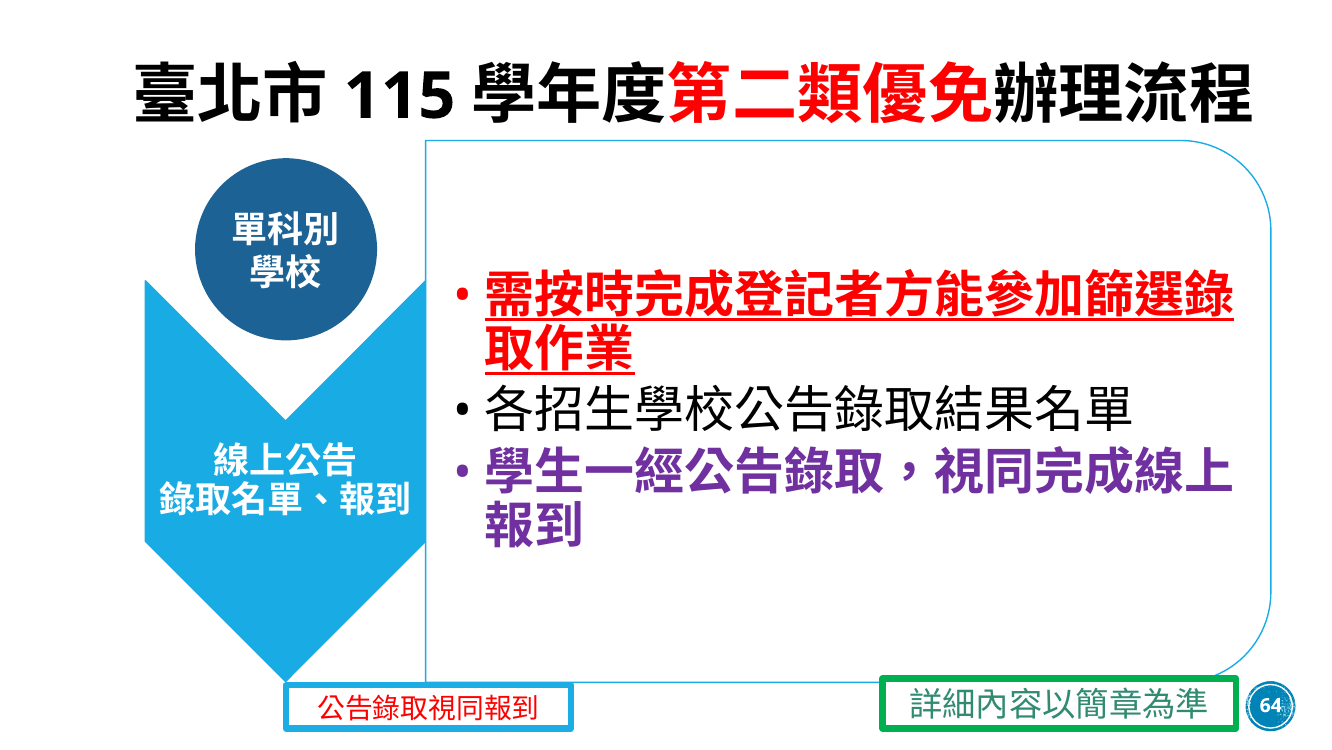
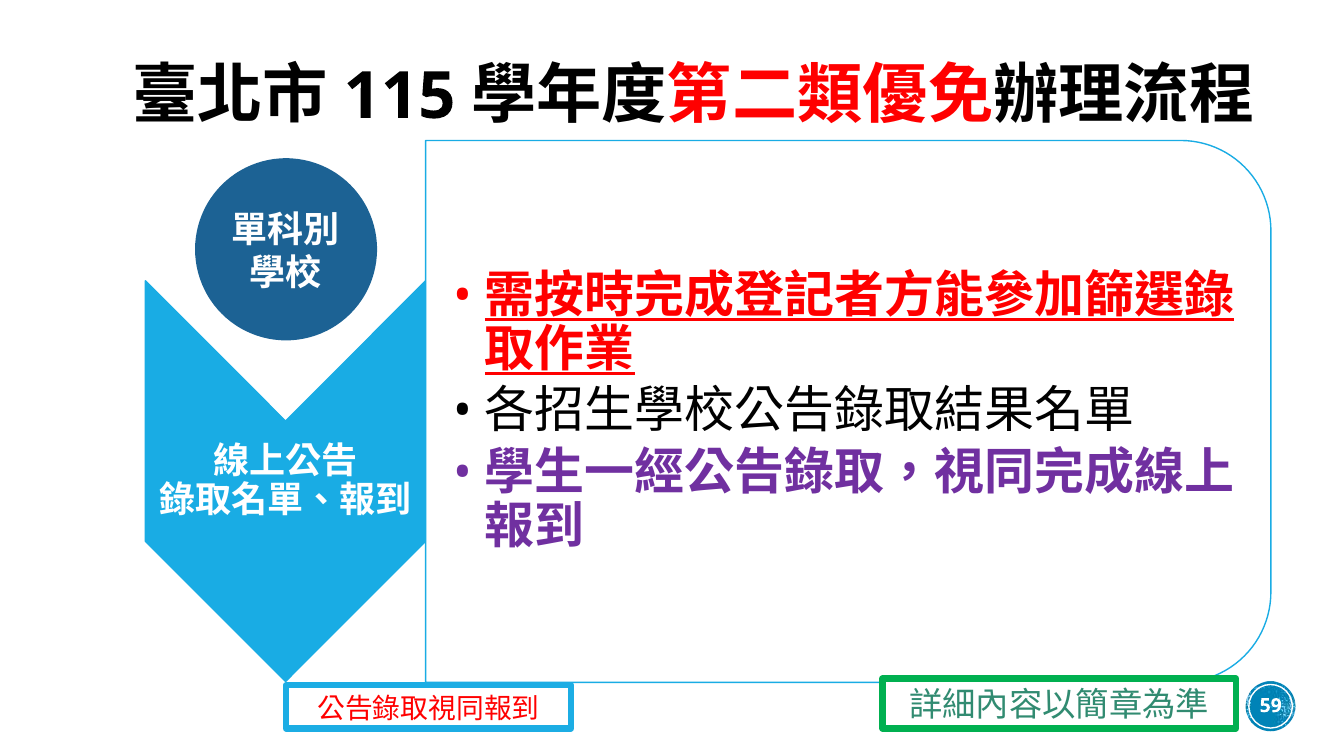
64: 64 -> 59
